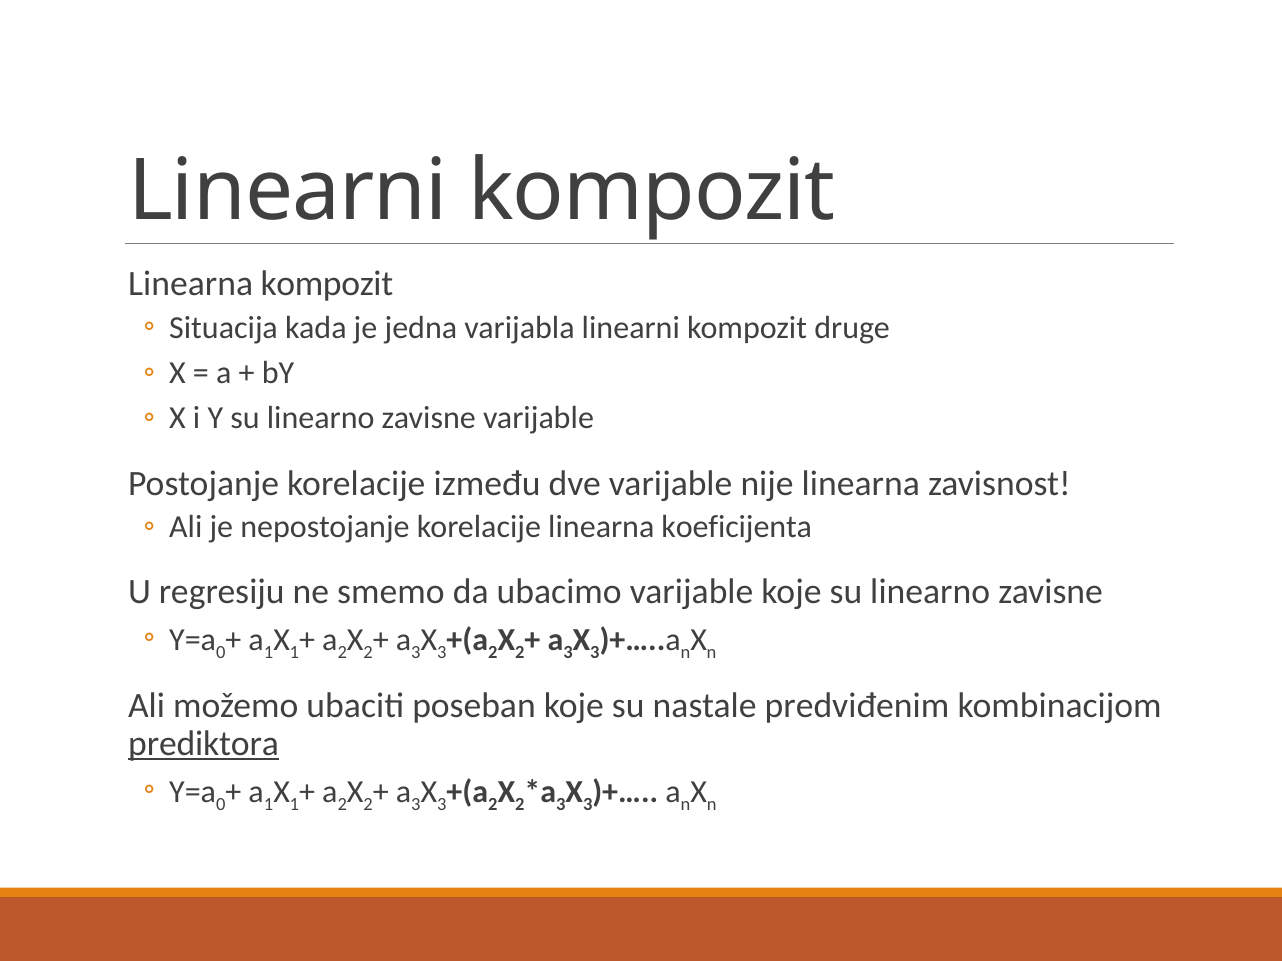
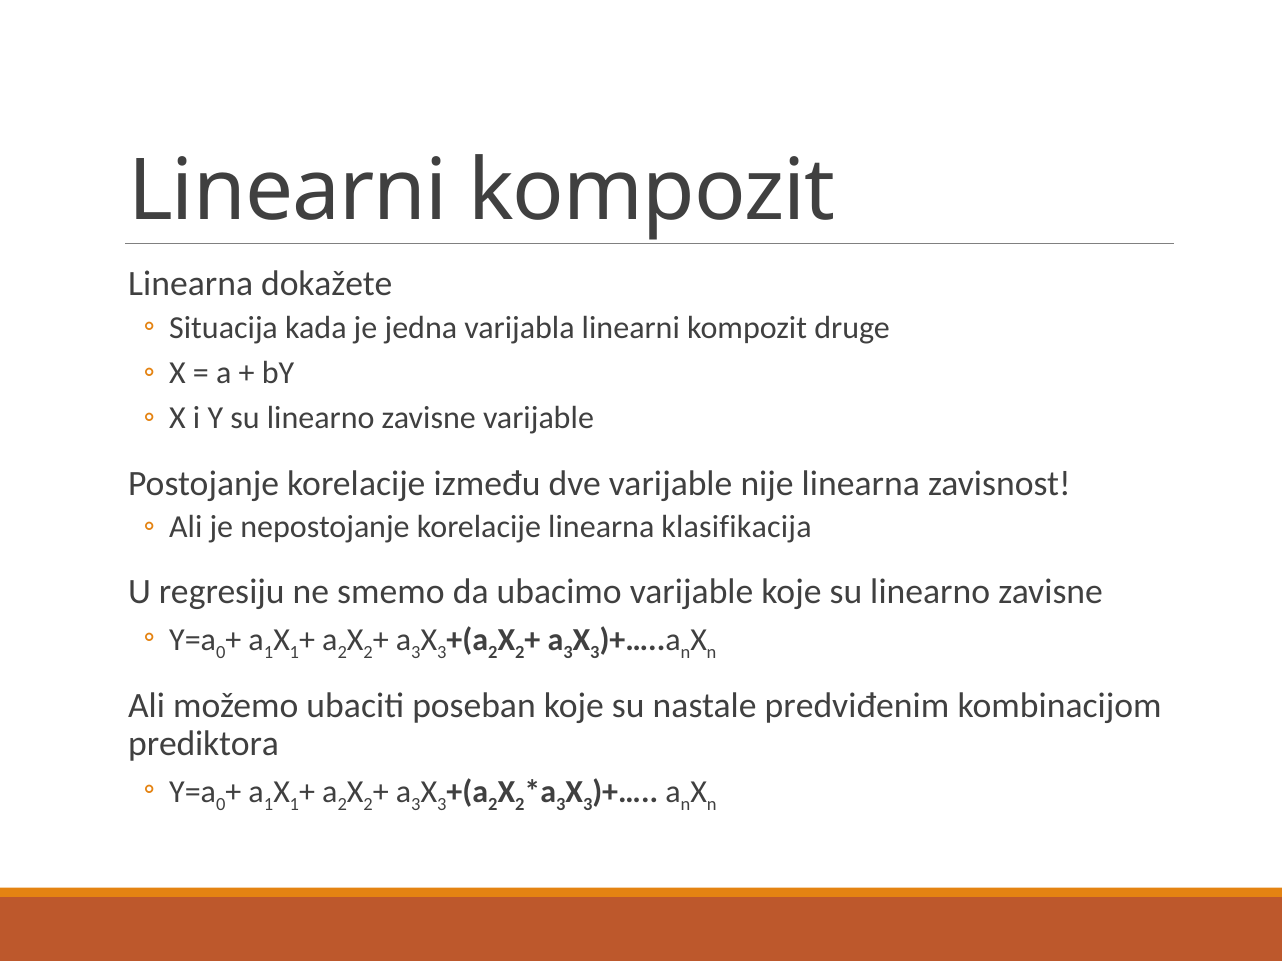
Linearna kompozit: kompozit -> dokažete
koeficijenta: koeficijenta -> klasifikacija
prediktora underline: present -> none
